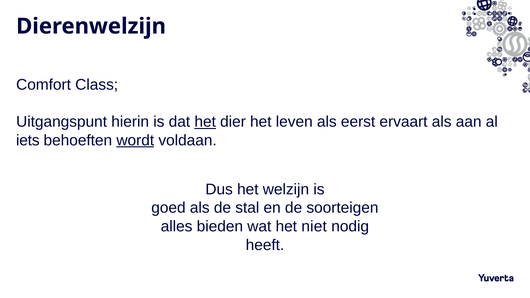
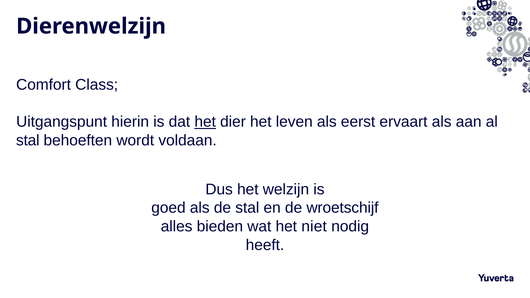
iets at (28, 140): iets -> stal
wordt underline: present -> none
soorteigen: soorteigen -> wroetschijf
